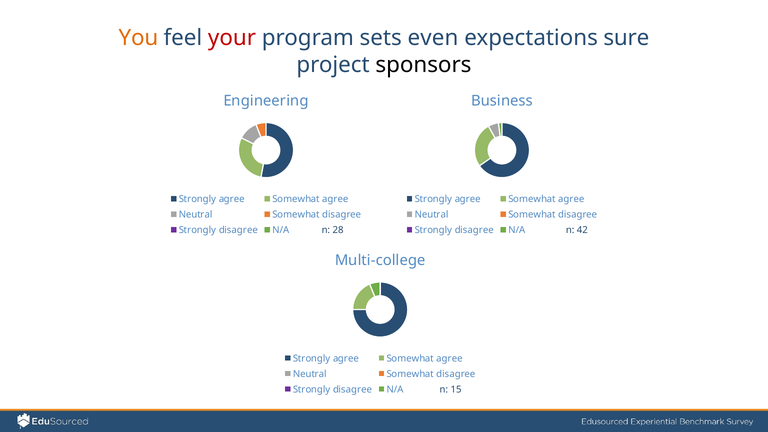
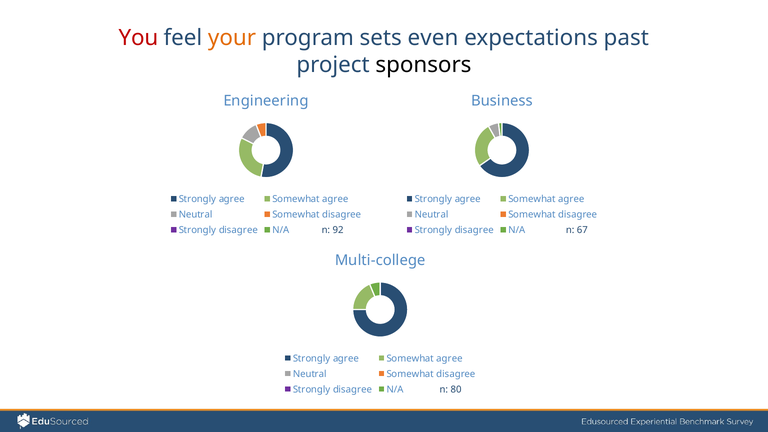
You colour: orange -> red
your colour: red -> orange
sure: sure -> past
28: 28 -> 92
42: 42 -> 67
15: 15 -> 80
